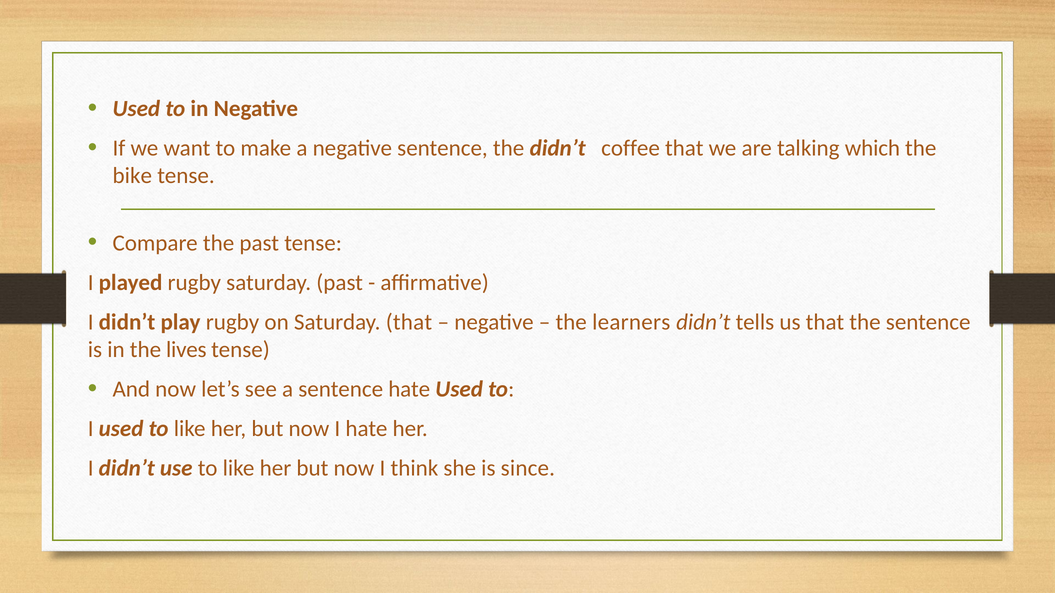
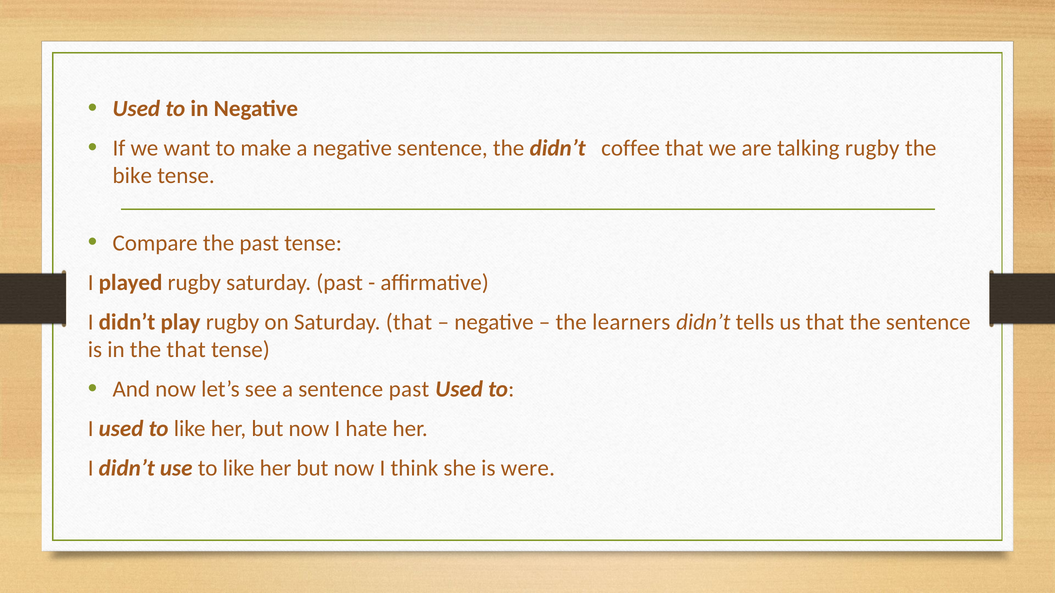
talking which: which -> rugby
the lives: lives -> that
sentence hate: hate -> past
since: since -> were
